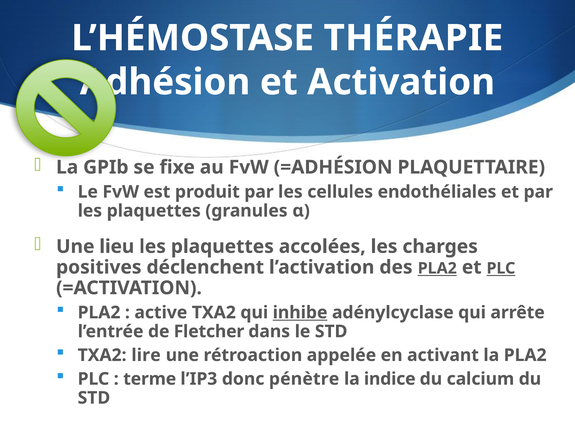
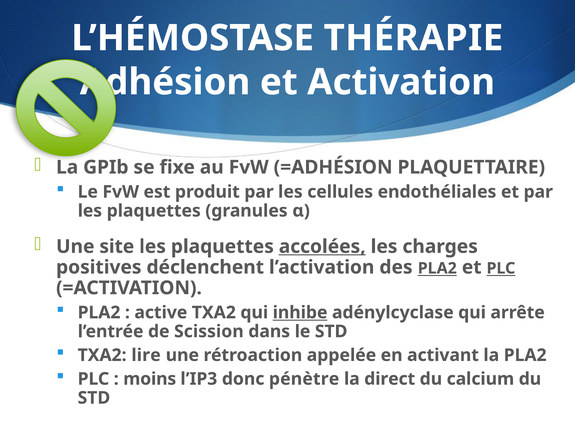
lieu: lieu -> site
accolées underline: none -> present
Fletcher: Fletcher -> Scission
terme: terme -> moins
indice: indice -> direct
